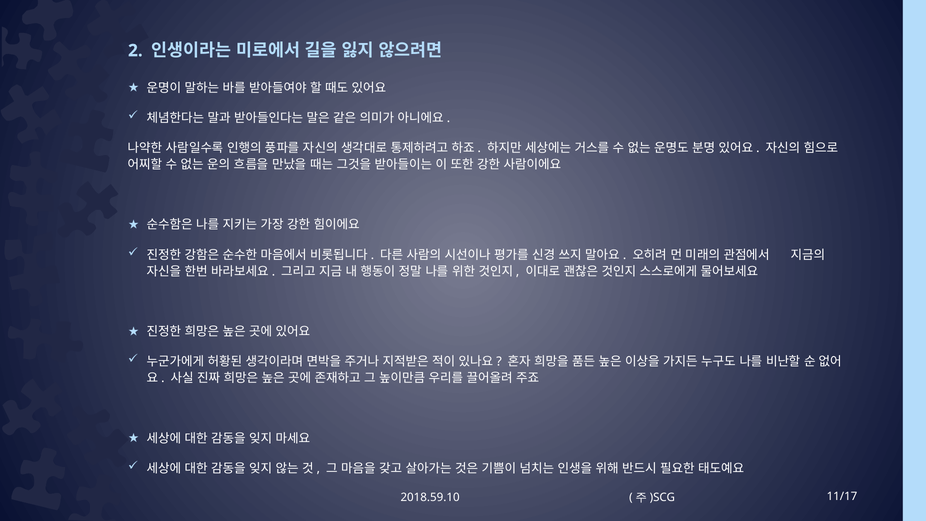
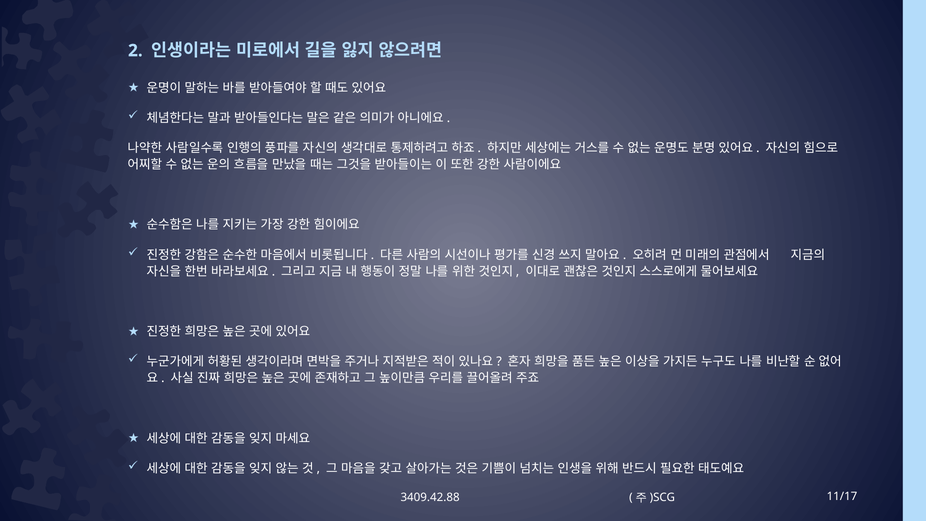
2018.59.10: 2018.59.10 -> 3409.42.88
